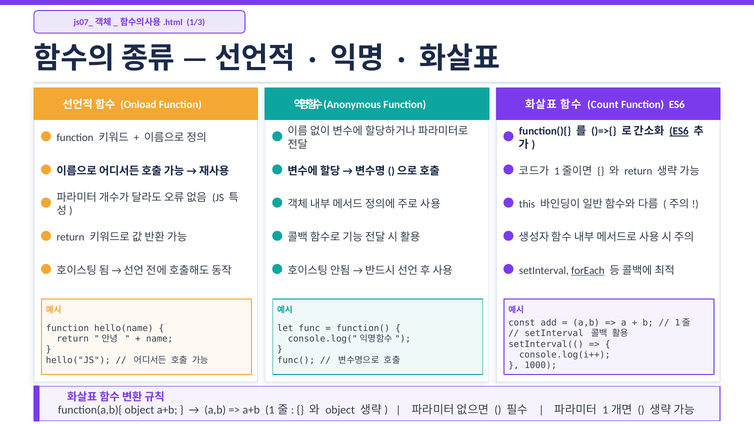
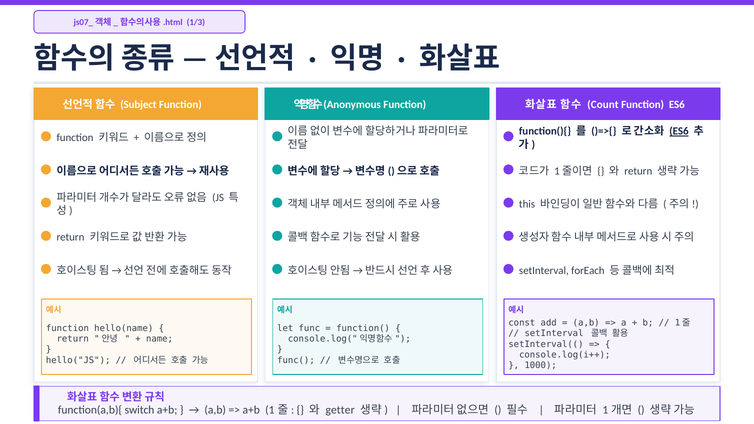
Onload: Onload -> Subject
forEach underline: present -> none
function(a,b){ object: object -> switch
object at (340, 410): object -> getter
